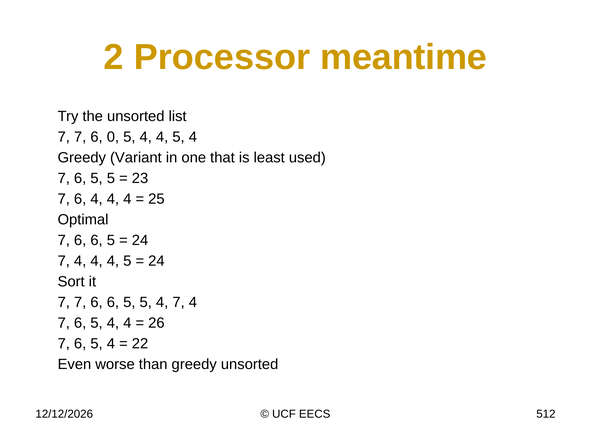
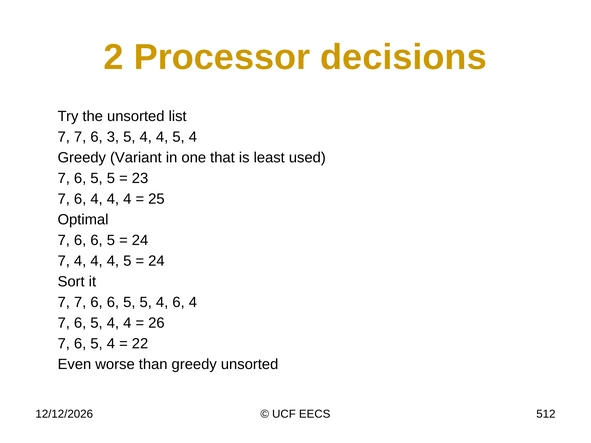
meantime: meantime -> decisions
0: 0 -> 3
5 4 7: 7 -> 6
